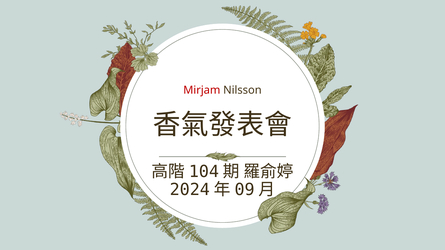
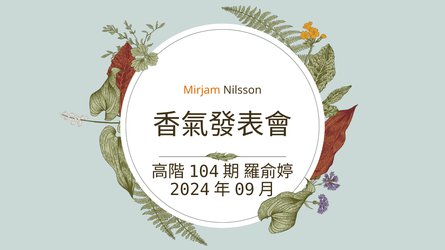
Mirjam colour: red -> orange
